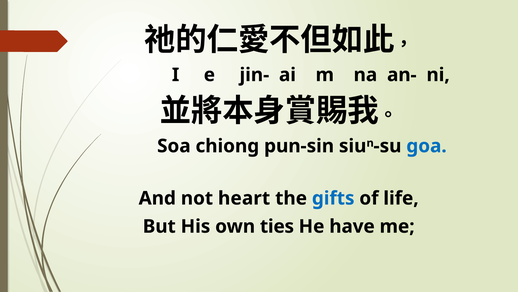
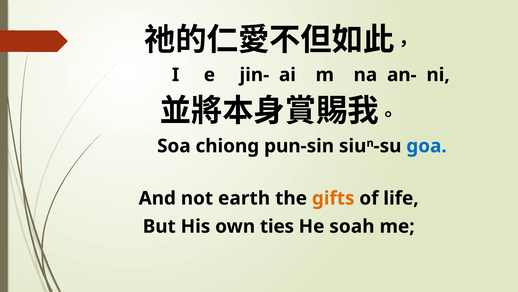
heart: heart -> earth
gifts colour: blue -> orange
have: have -> soah
